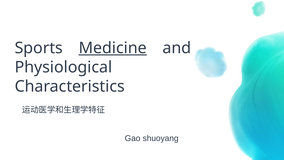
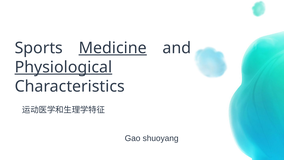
Physiological underline: none -> present
